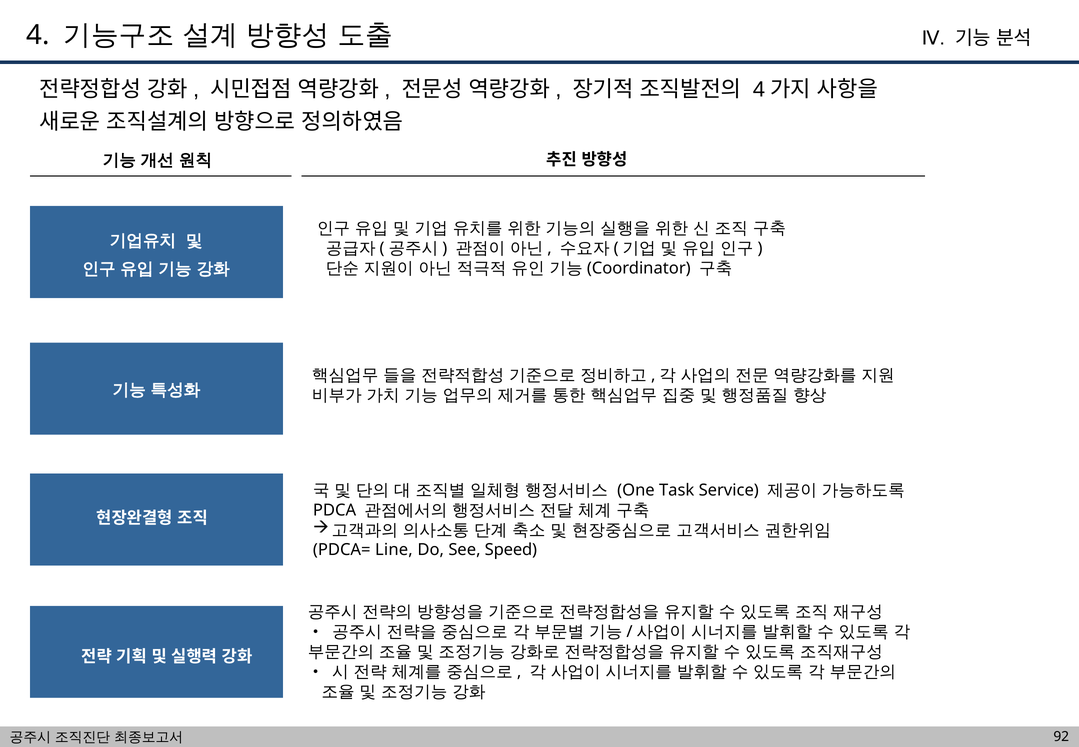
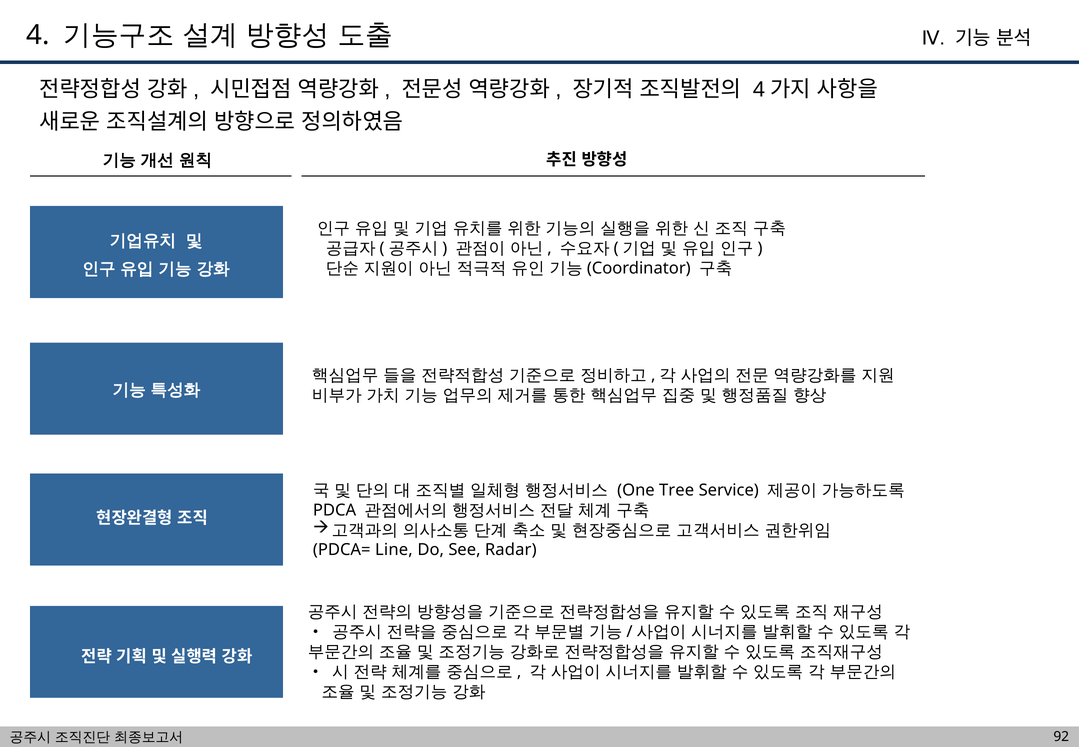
Task: Task -> Tree
Speed: Speed -> Radar
